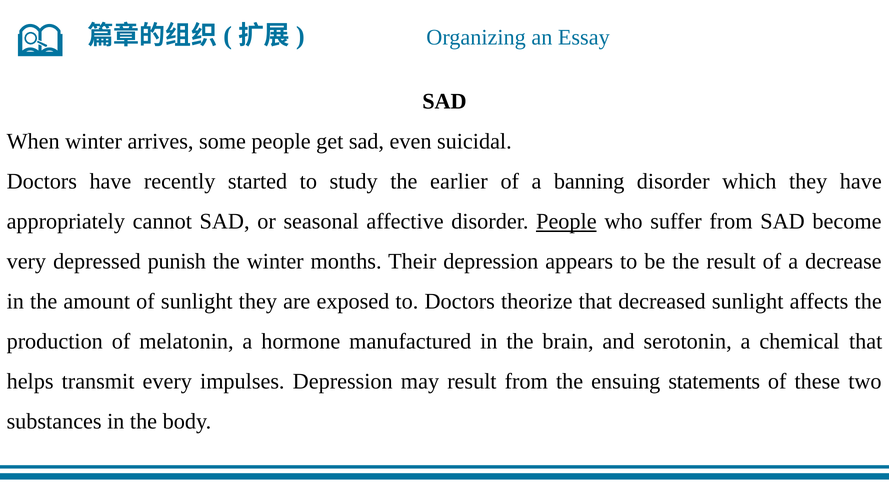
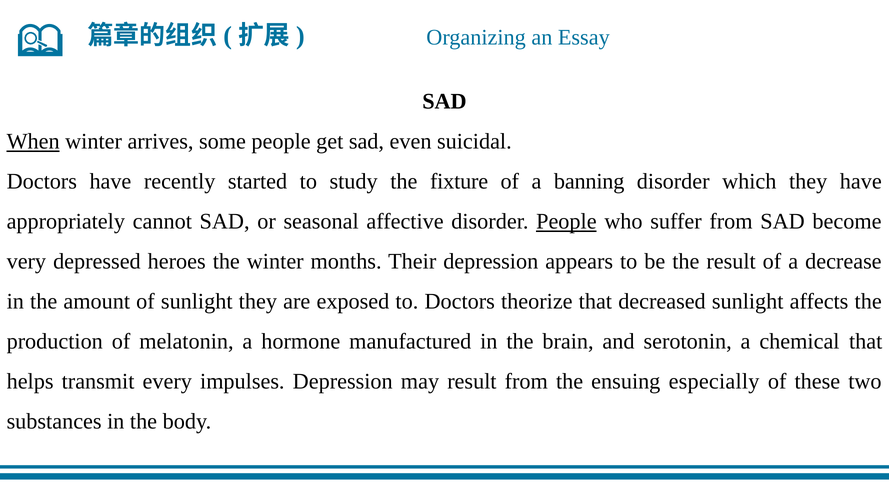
When underline: none -> present
earlier: earlier -> fixture
punish: punish -> heroes
statements: statements -> especially
